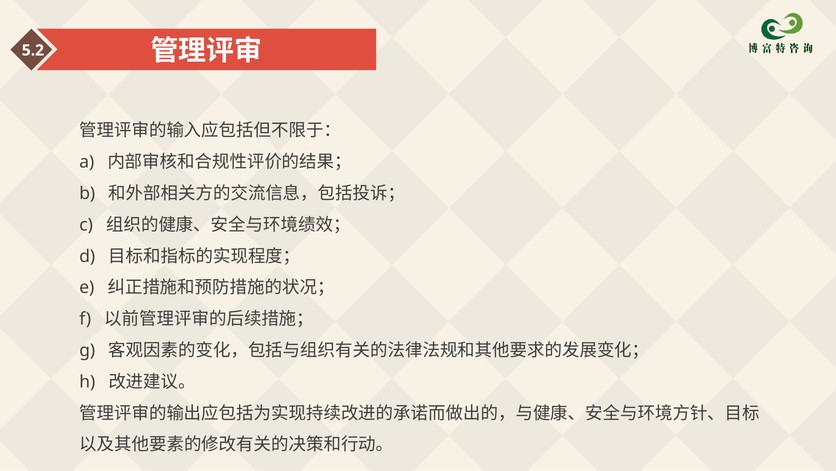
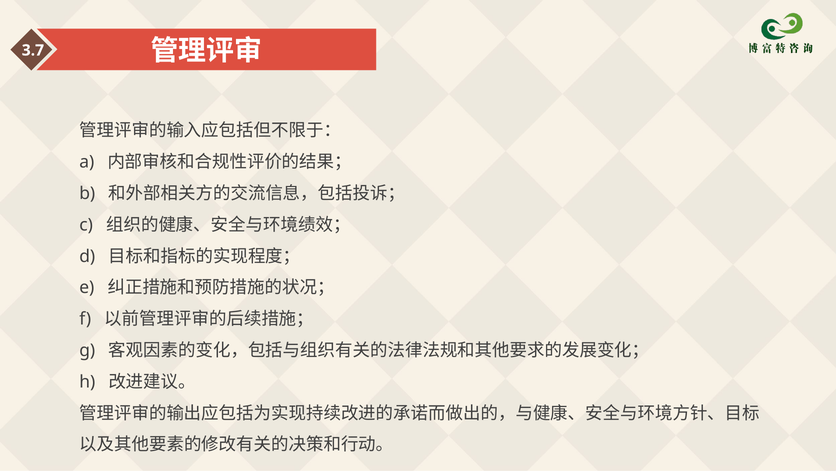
5.2: 5.2 -> 3.7
